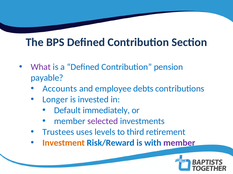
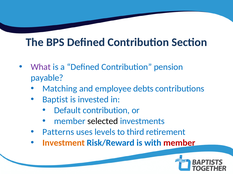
Accounts: Accounts -> Matching
Longer: Longer -> Baptist
Default immediately: immediately -> contribution
selected colour: purple -> black
Trustees: Trustees -> Patterns
member at (179, 143) colour: purple -> red
